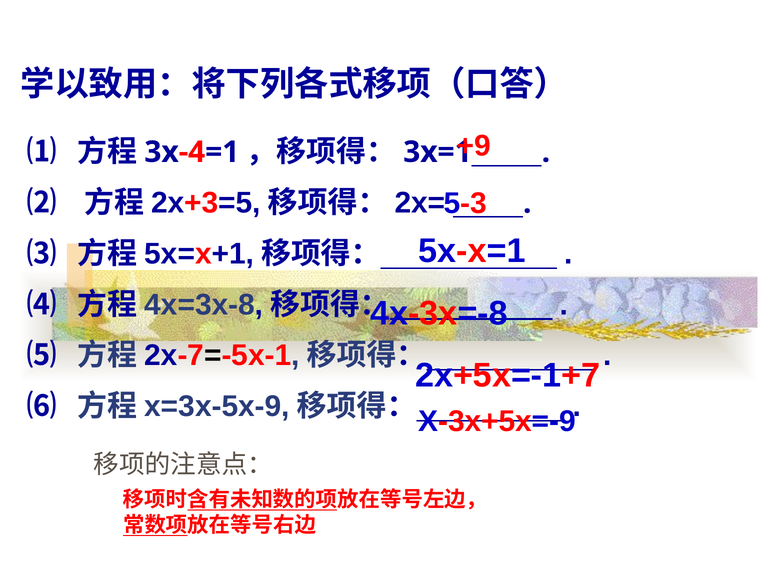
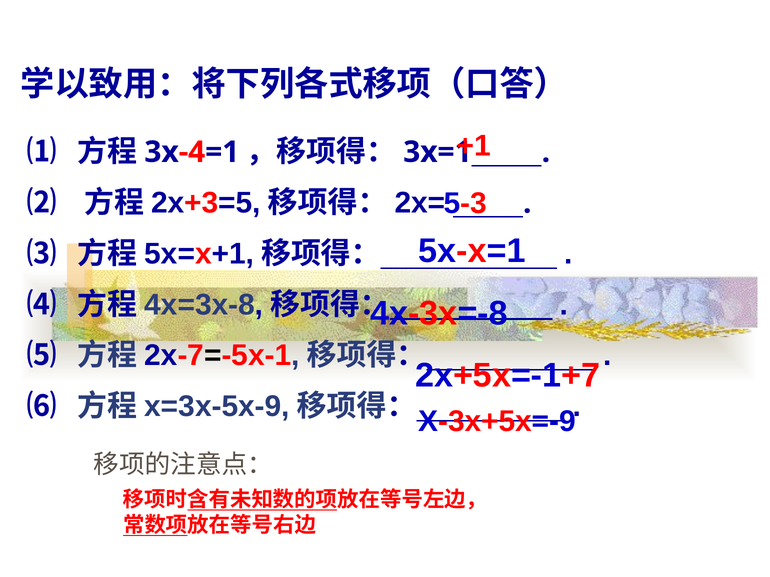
+9: +9 -> +1
